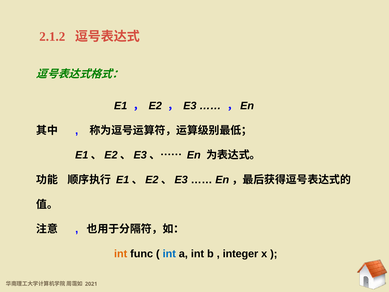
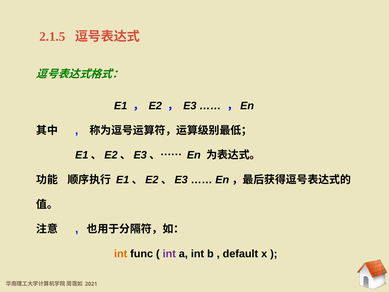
2.1.2: 2.1.2 -> 2.1.5
int at (169, 254) colour: blue -> purple
integer: integer -> default
